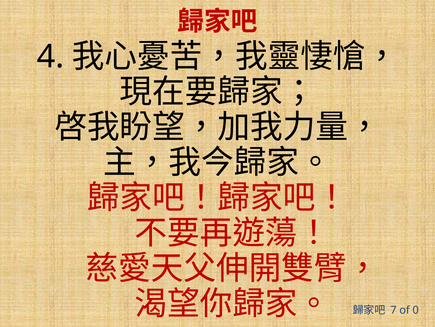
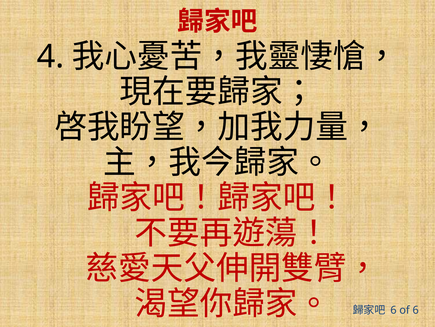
7 at (393, 310): 7 -> 6
of 0: 0 -> 6
